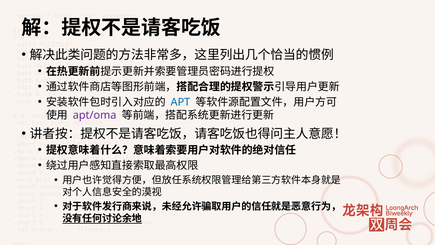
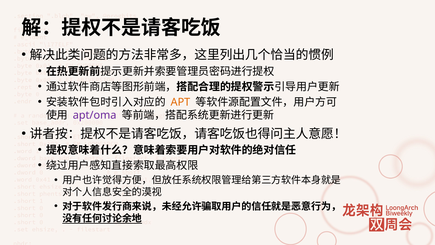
APT colour: blue -> orange
